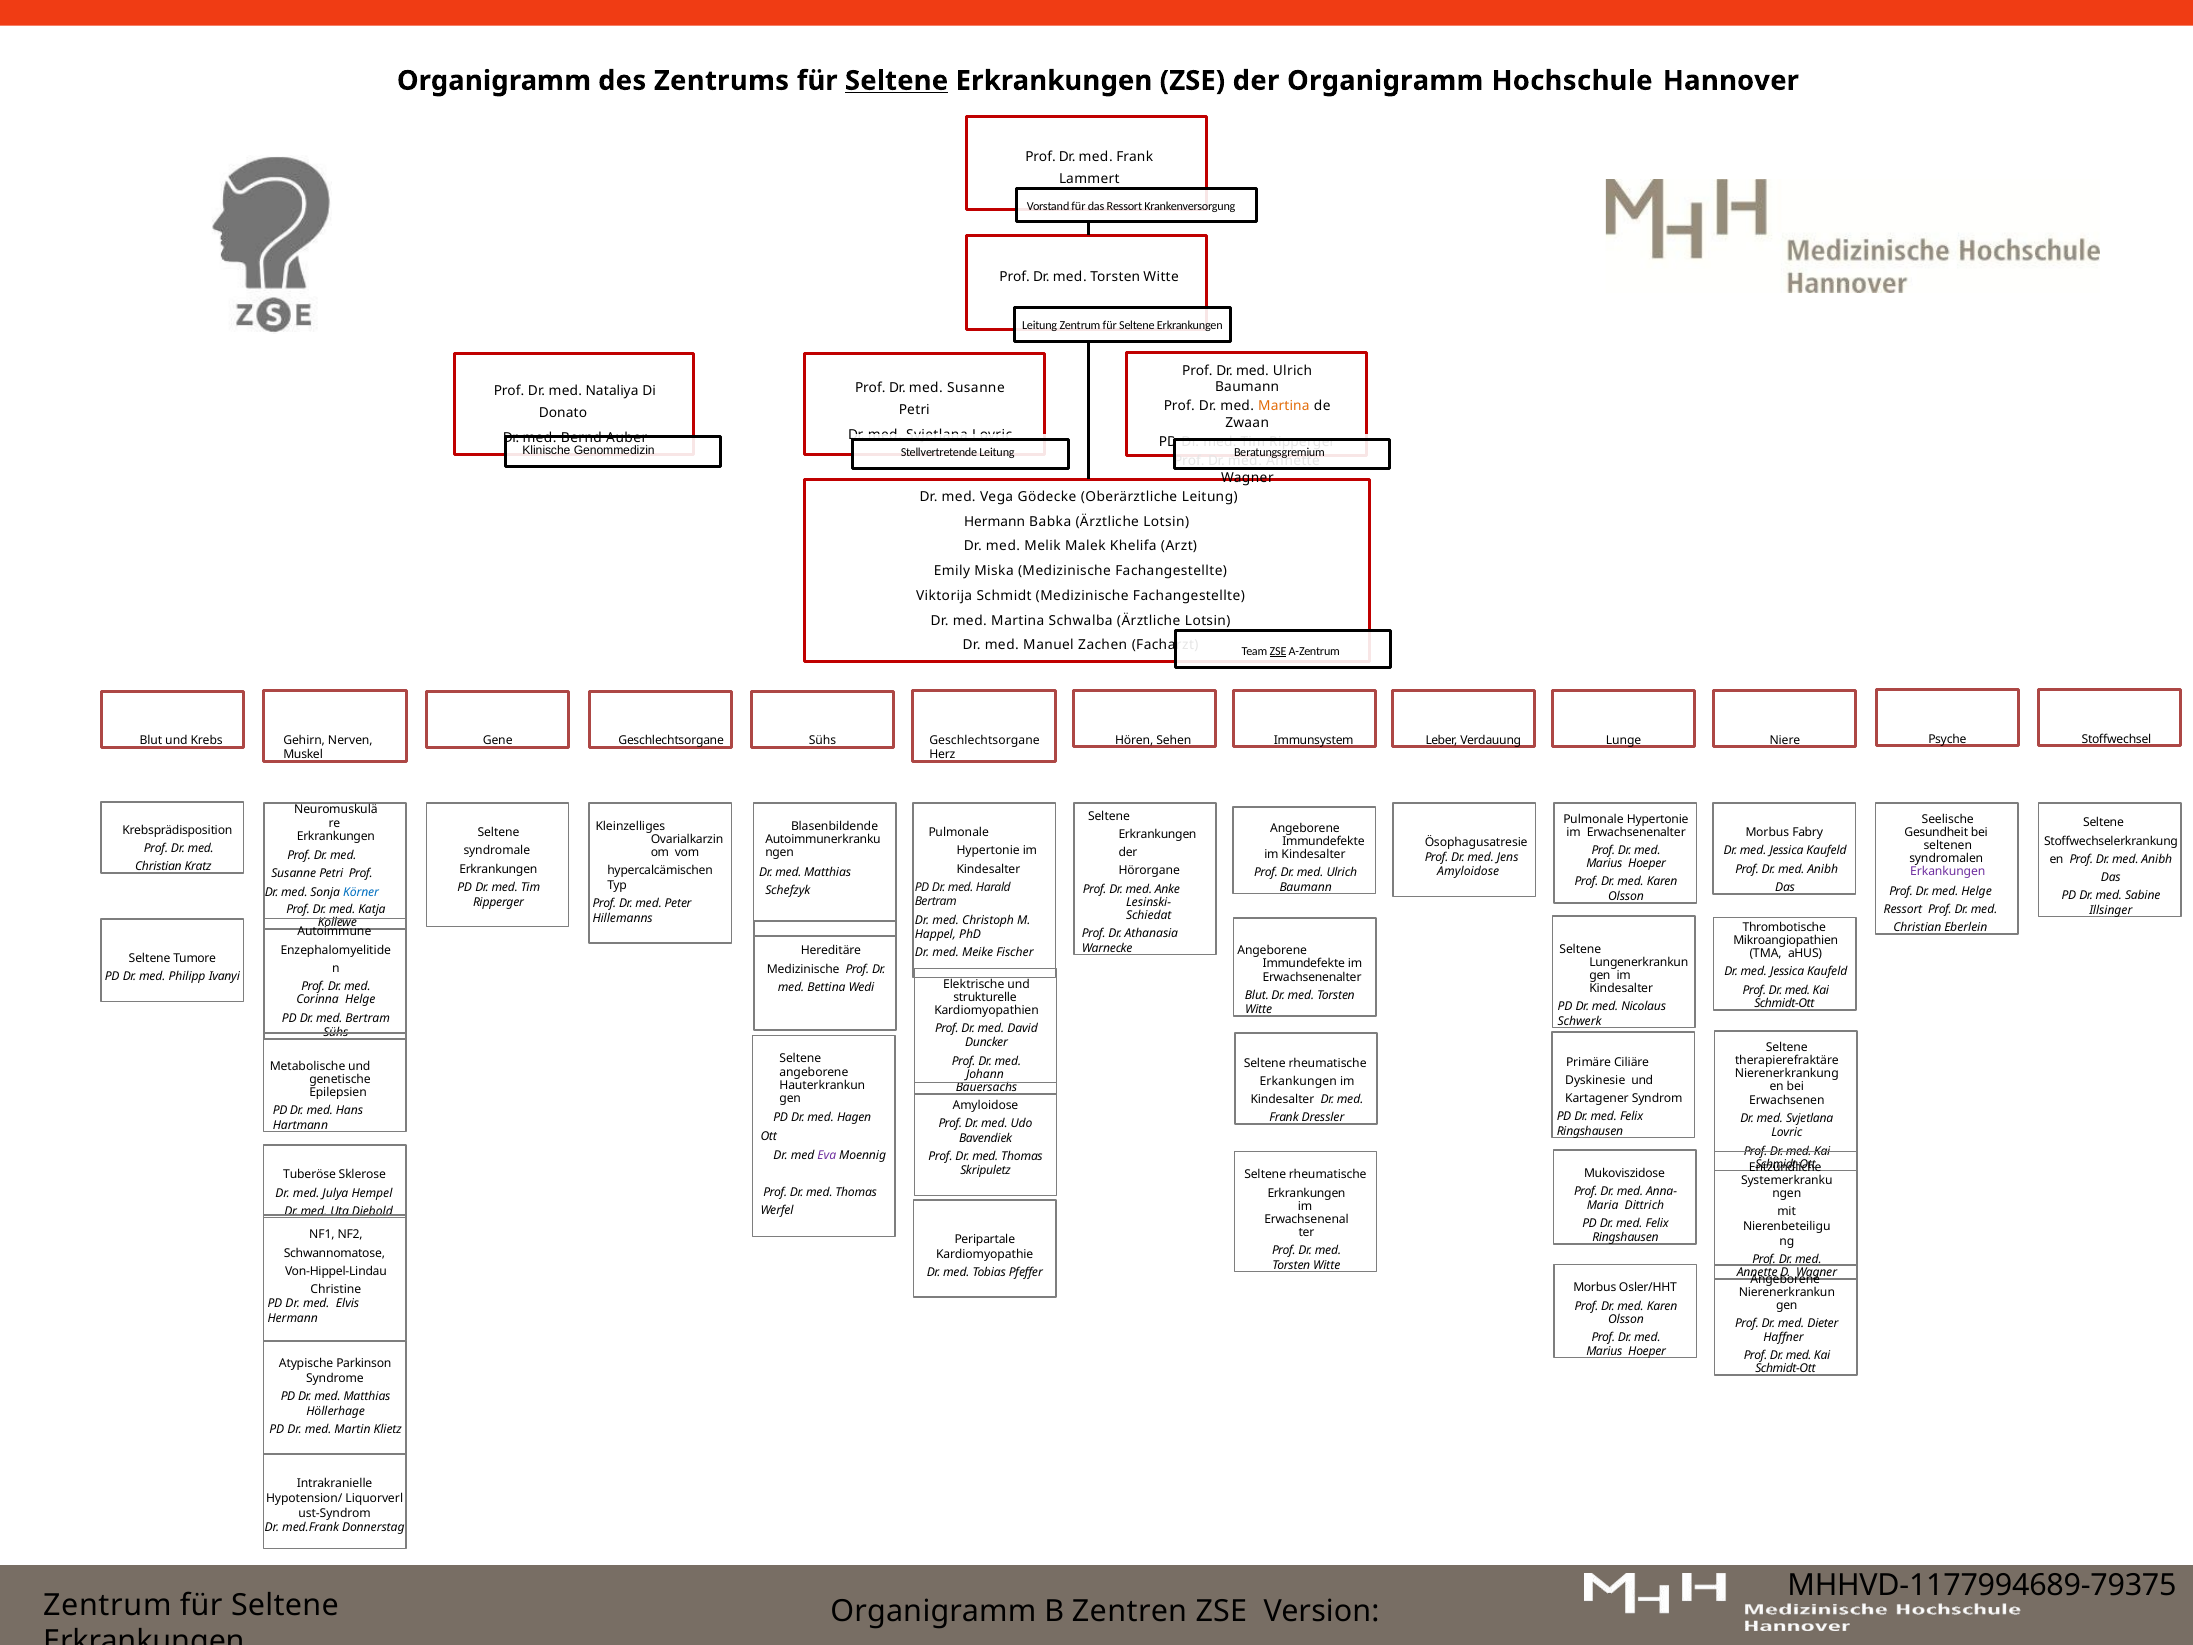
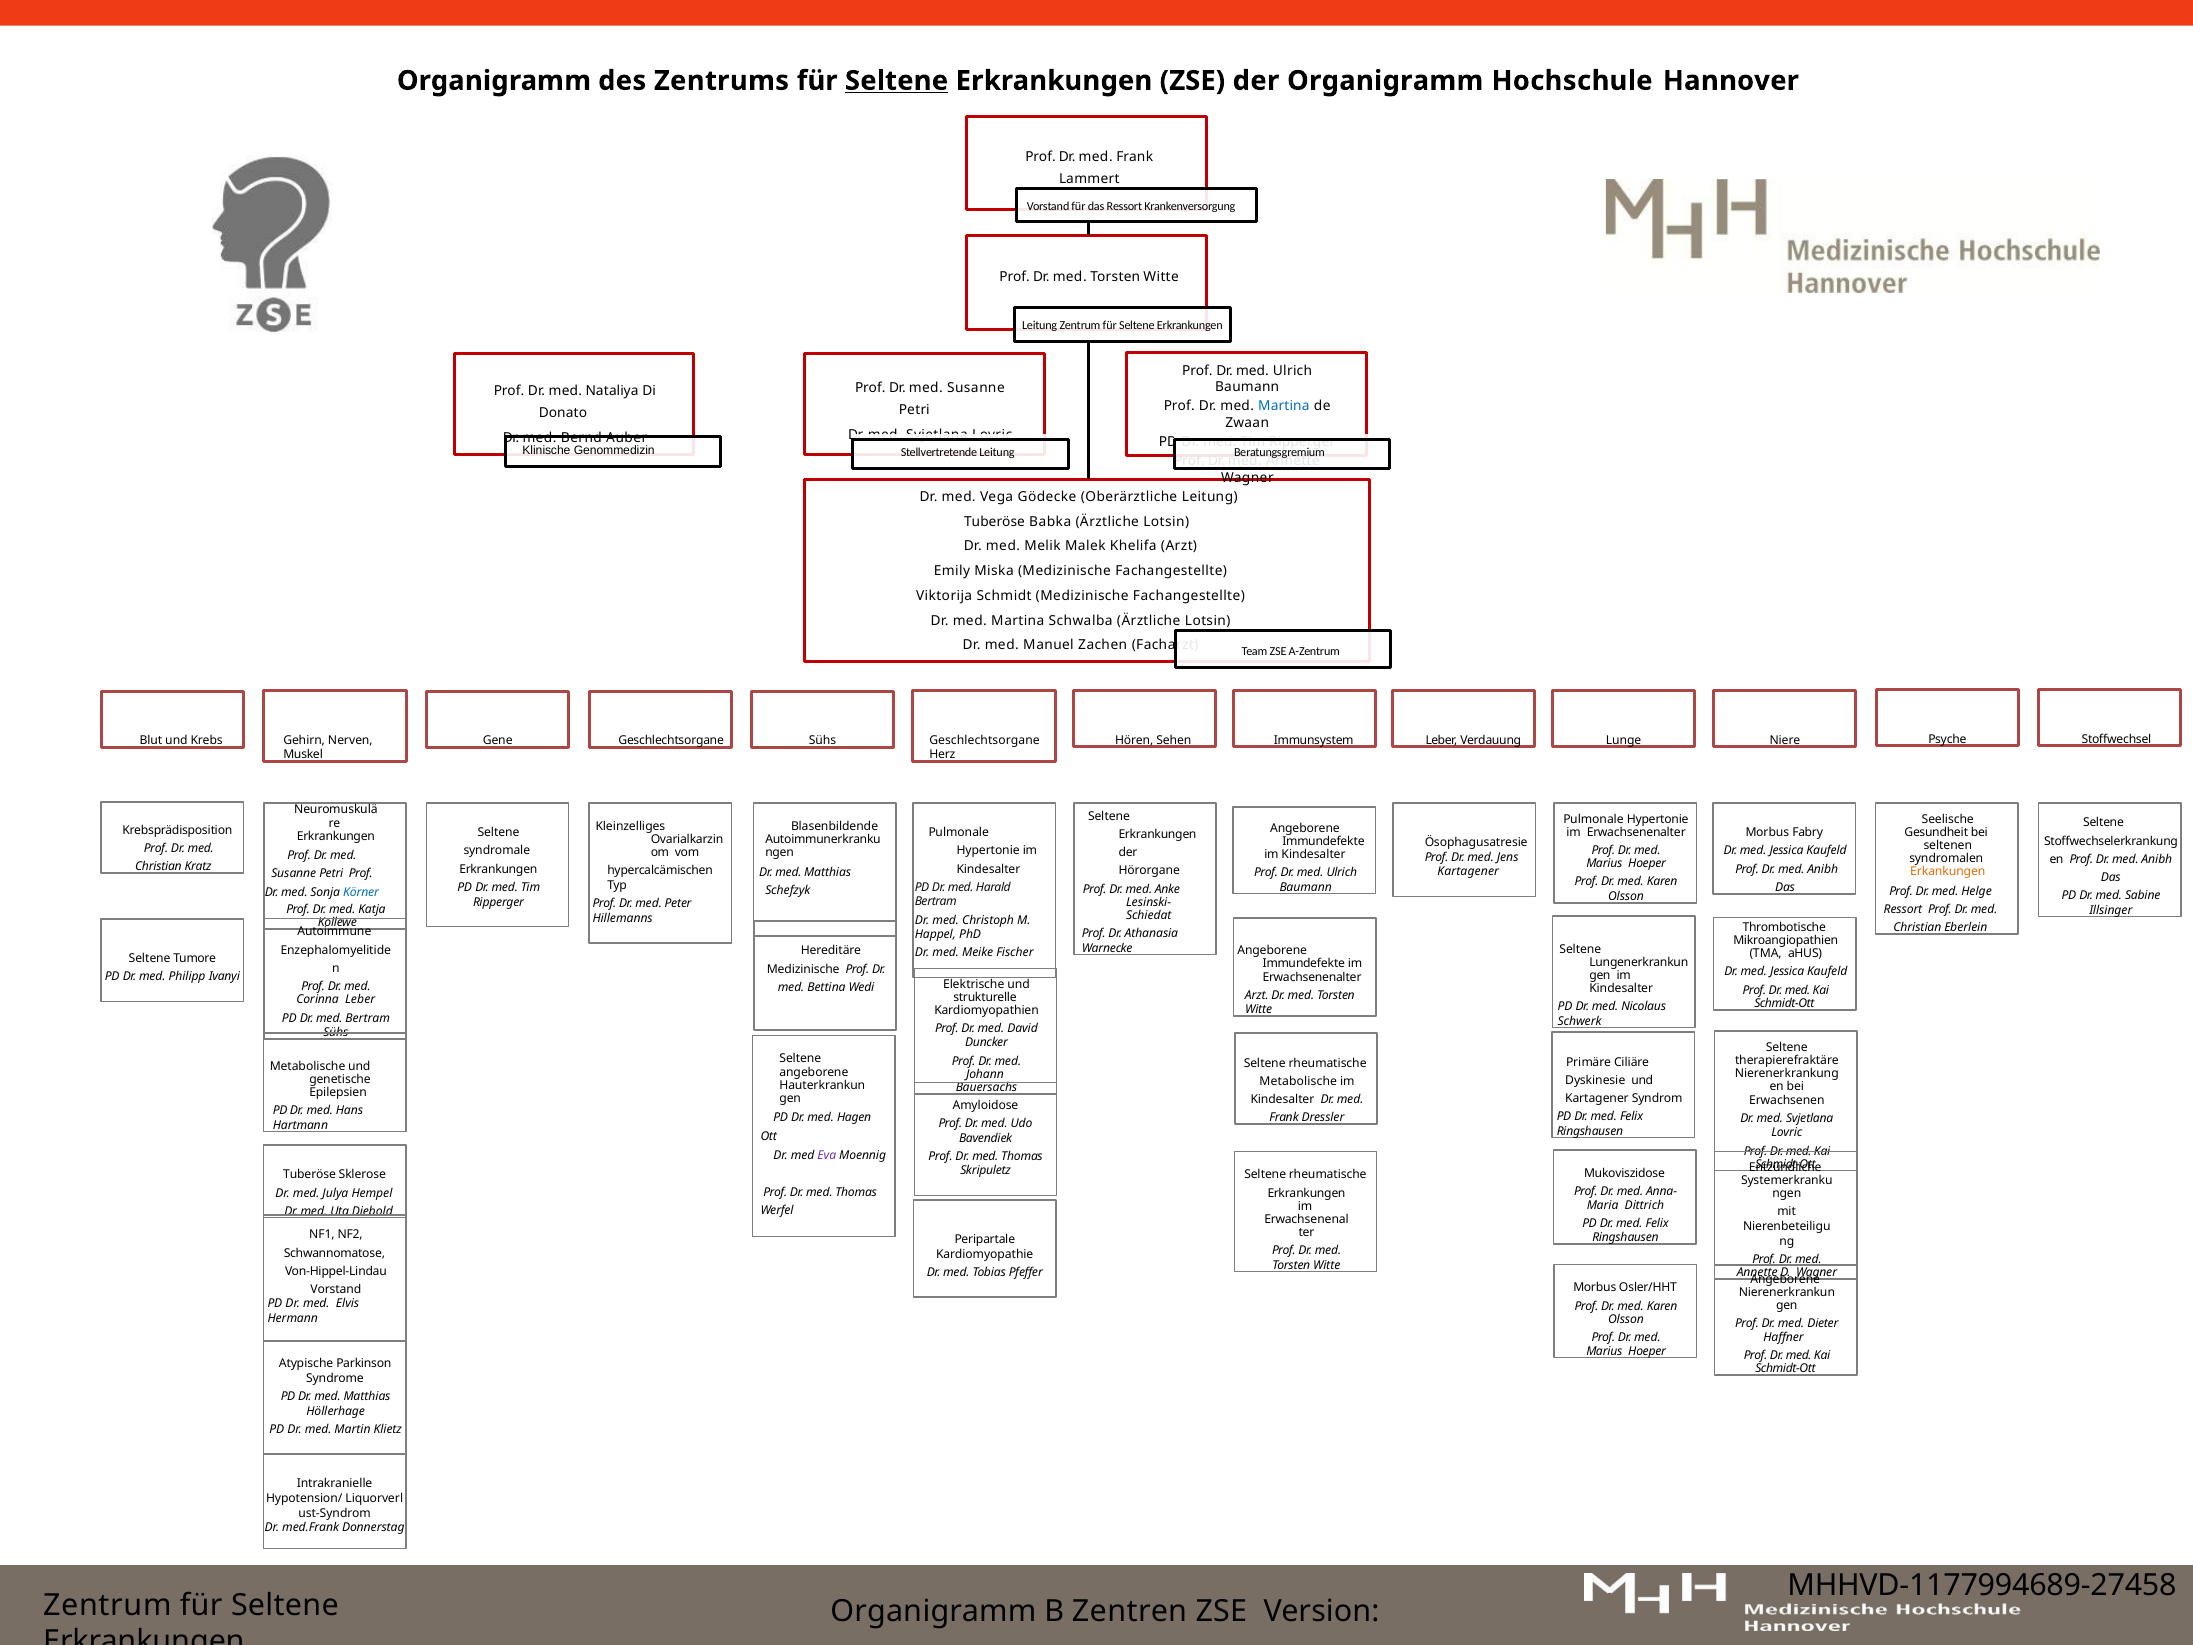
Martina at (1284, 406) colour: orange -> blue
Hermann at (995, 522): Hermann -> Tuberöse
ZSE at (1278, 651) underline: present -> none
Amyloidose at (1468, 871): Amyloidose -> Kartagener
Erkankungen at (1948, 871) colour: purple -> orange
Blut at (1257, 995): Blut -> Arzt
Corinna Helge: Helge -> Leber
Erkankungen at (1298, 1081): Erkankungen -> Metabolische
Christine at (336, 1289): Christine -> Vorstand
MHHVD-1177994689-79375: MHHVD-1177994689-79375 -> MHHVD-1177994689-27458
